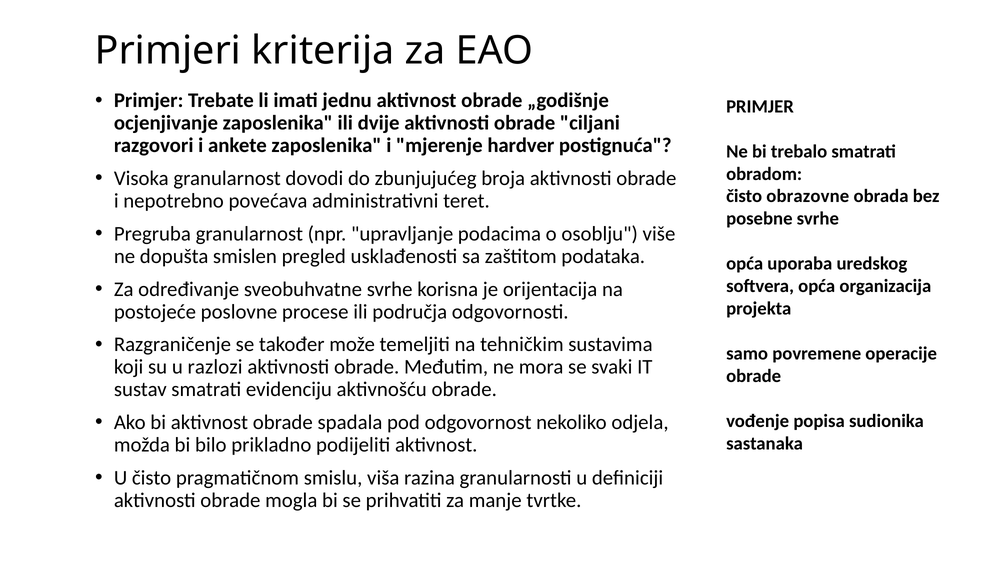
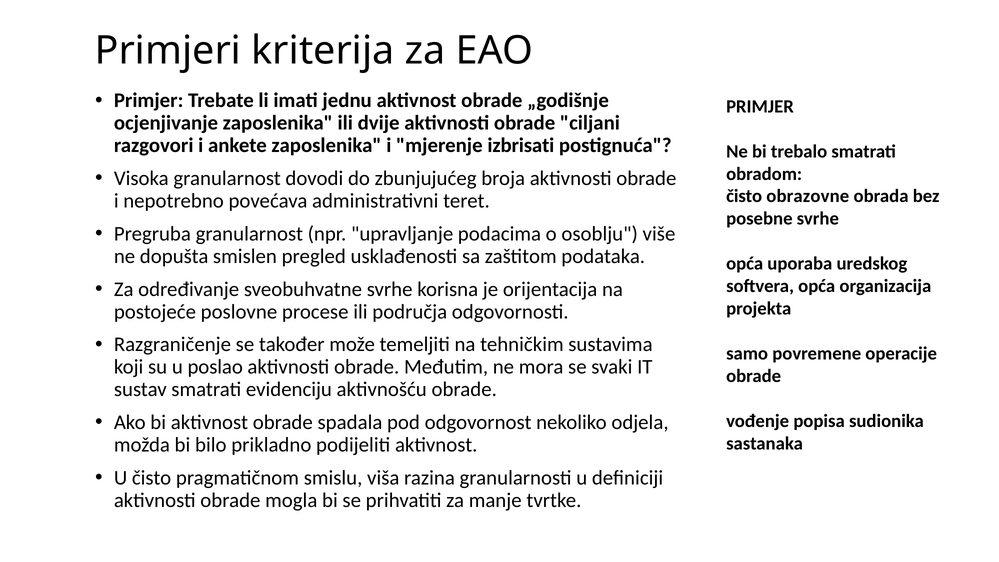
hardver: hardver -> izbrisati
razlozi: razlozi -> poslao
